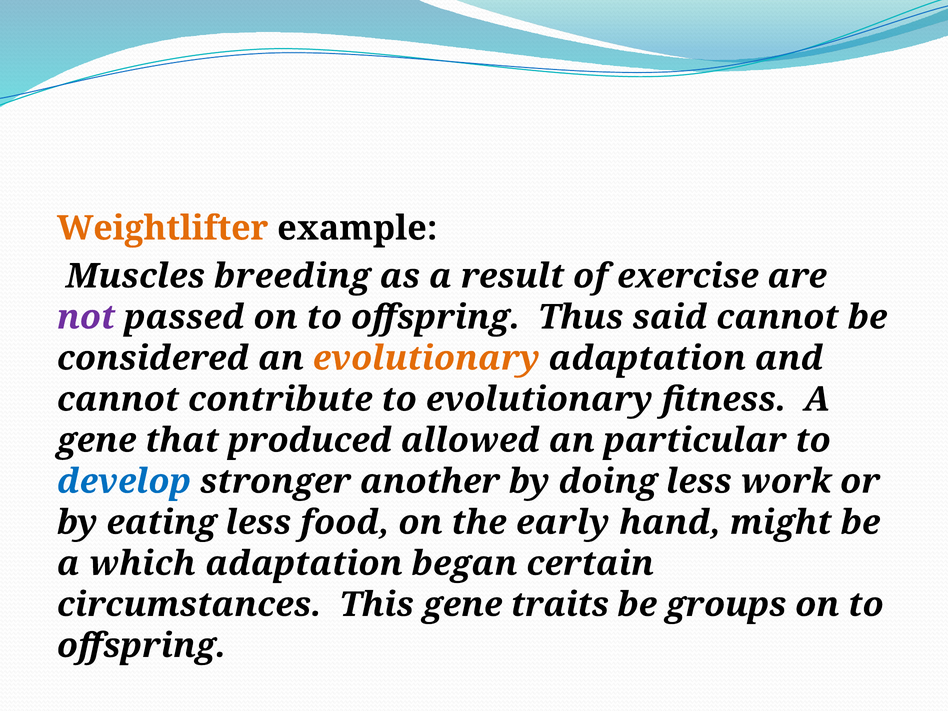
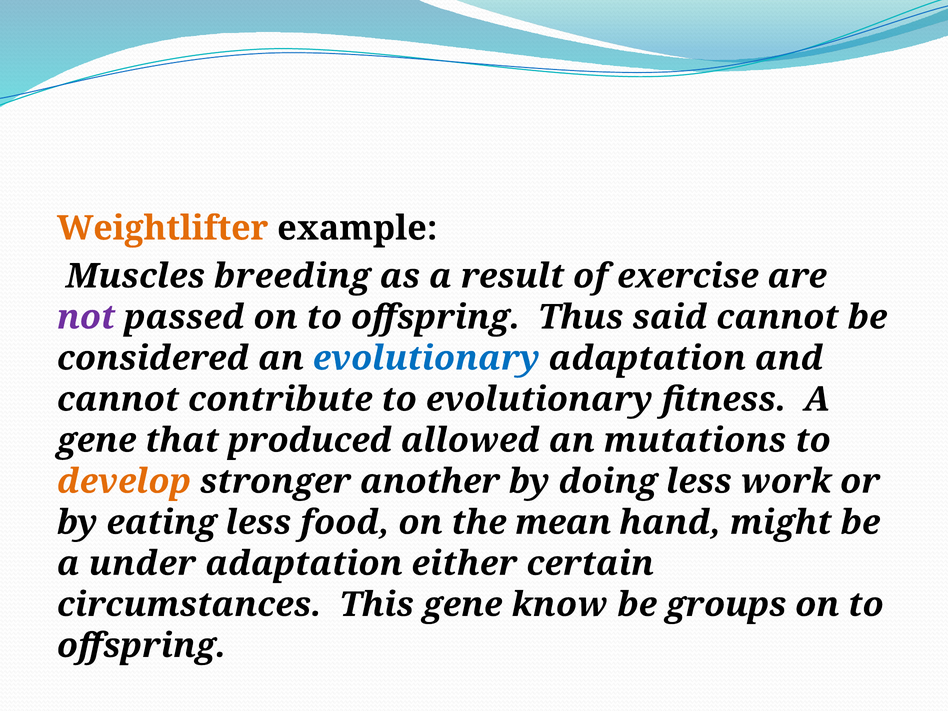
evolutionary at (426, 358) colour: orange -> blue
particular: particular -> mutations
develop colour: blue -> orange
early: early -> mean
which: which -> under
began: began -> either
traits: traits -> know
